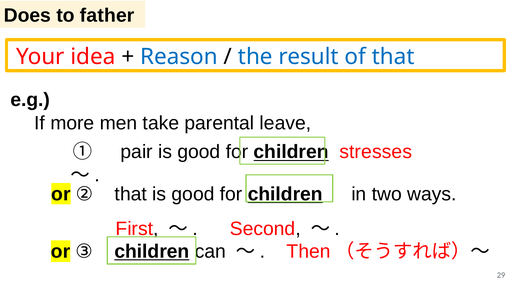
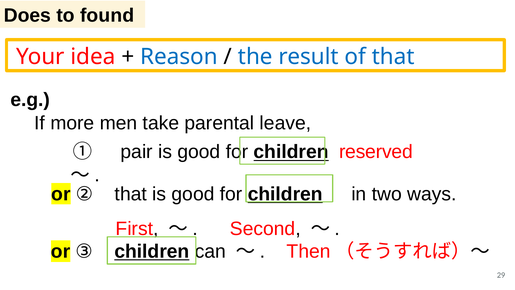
father: father -> found
stresses: stresses -> reserved
